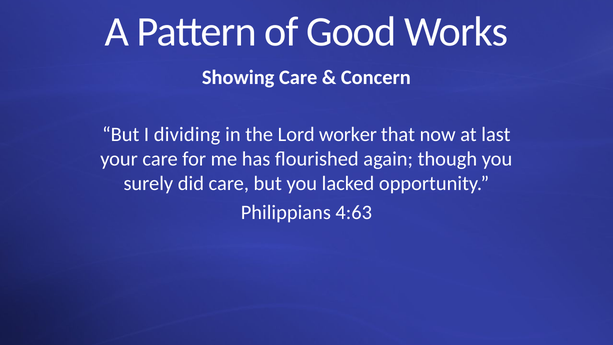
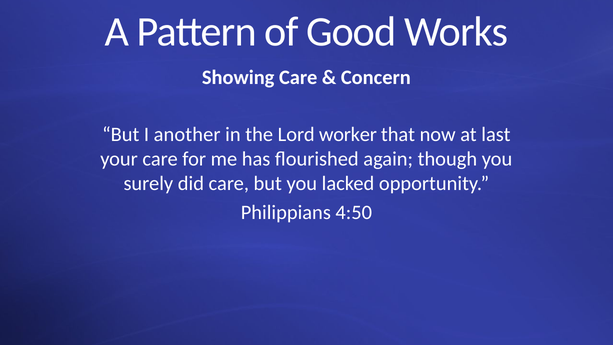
dividing: dividing -> another
4:63: 4:63 -> 4:50
